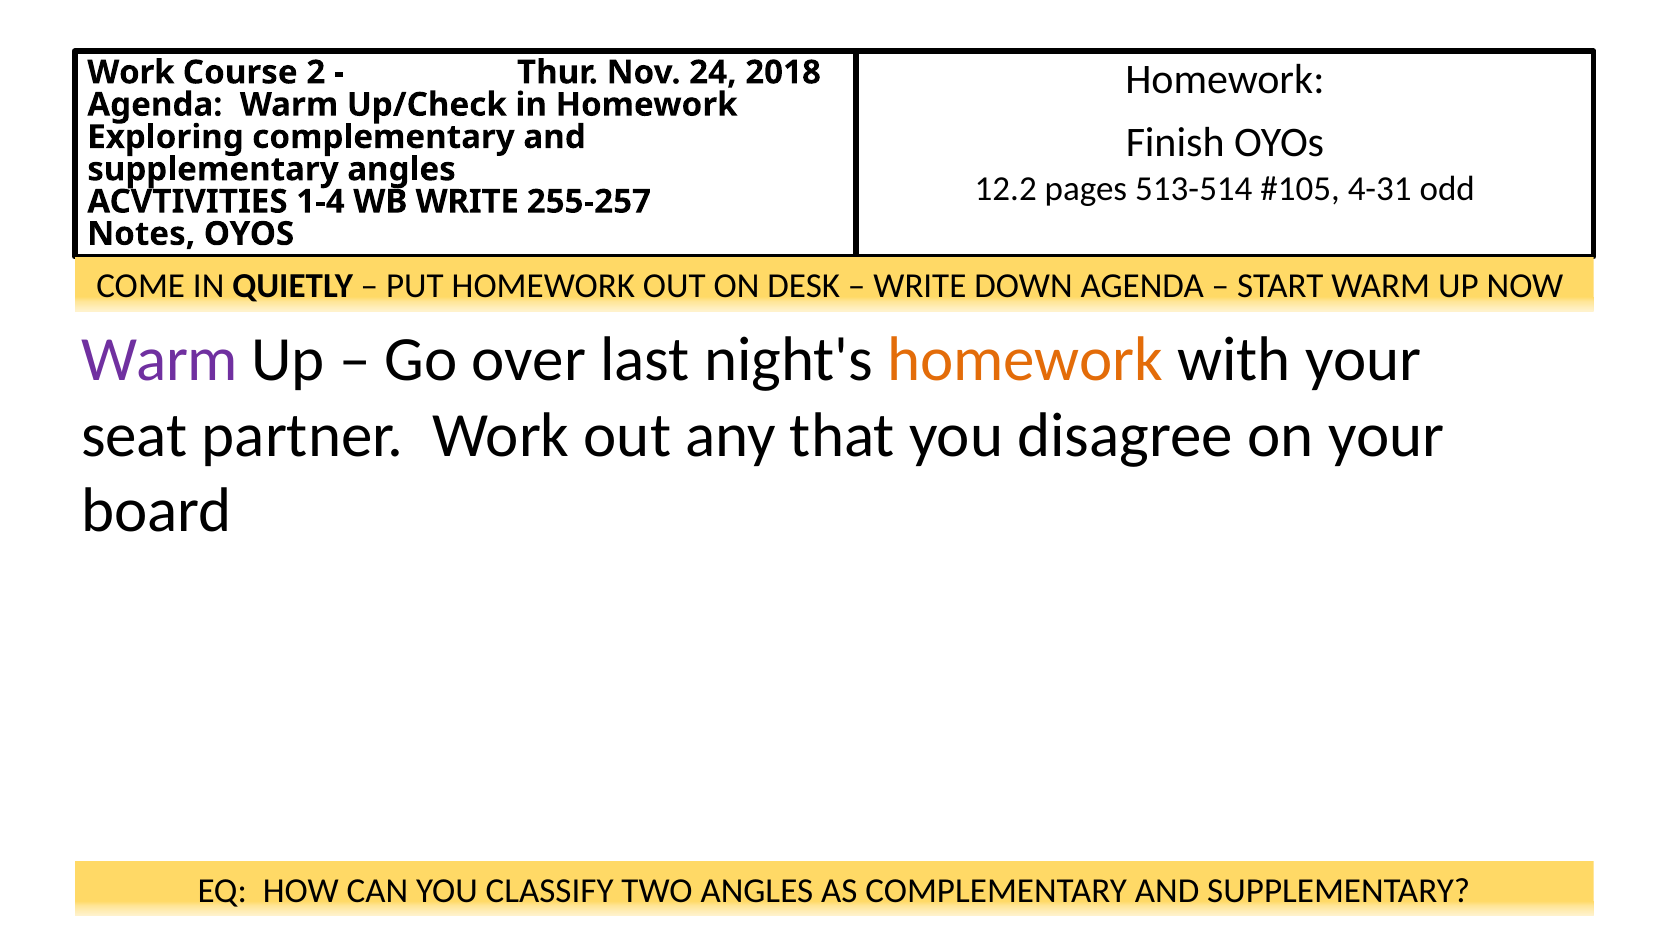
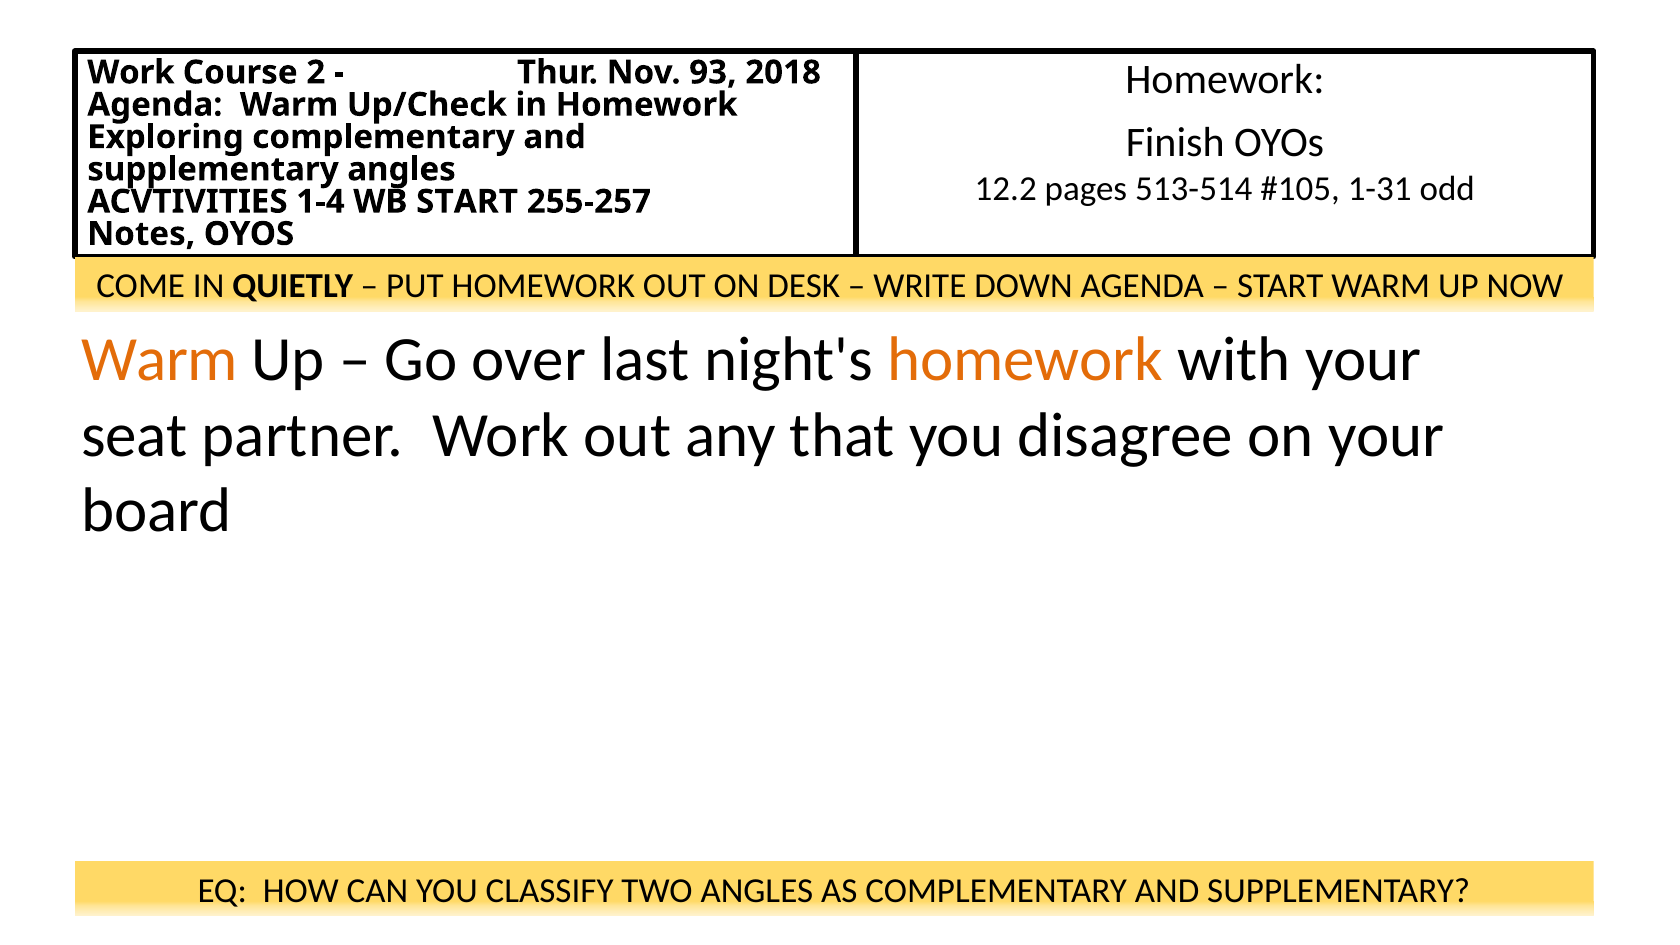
24: 24 -> 93
4-31: 4-31 -> 1-31
WB WRITE: WRITE -> START
Warm at (159, 360) colour: purple -> orange
